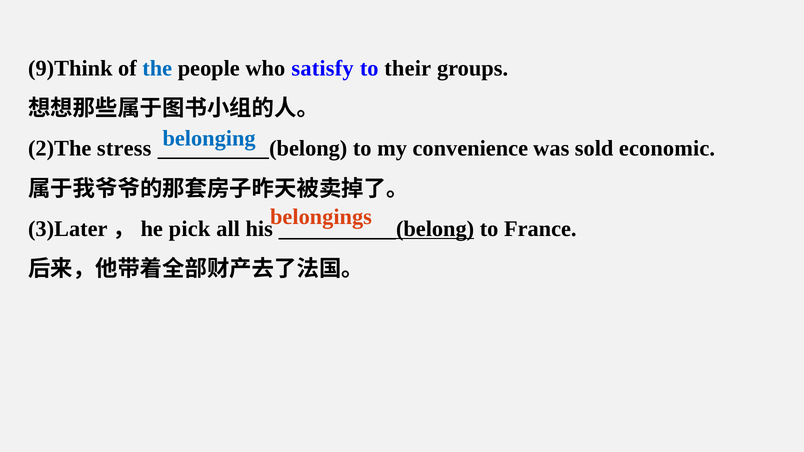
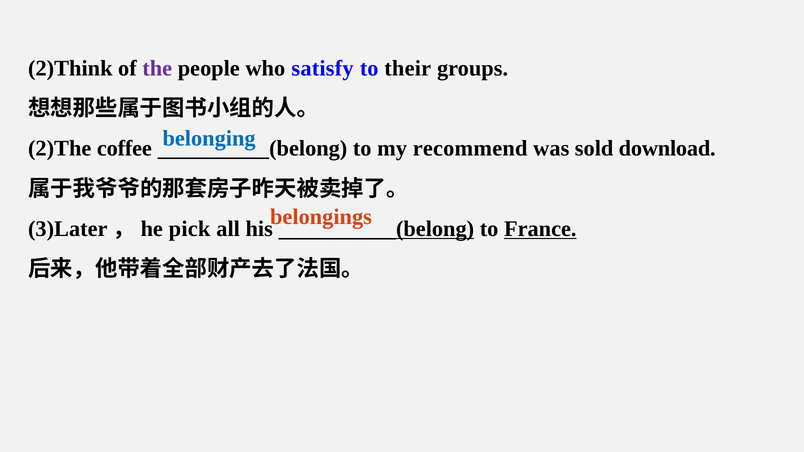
9)Think: 9)Think -> 2)Think
the colour: blue -> purple
stress: stress -> coffee
convenience: convenience -> recommend
economic: economic -> download
France underline: none -> present
